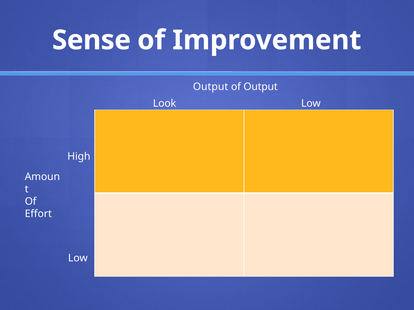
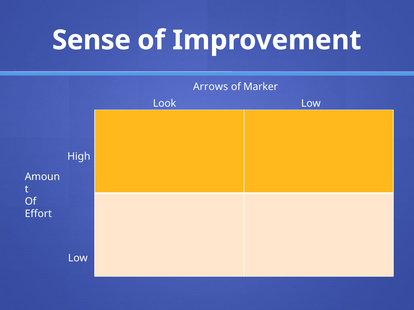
Output at (211, 87): Output -> Arrows
of Output: Output -> Marker
